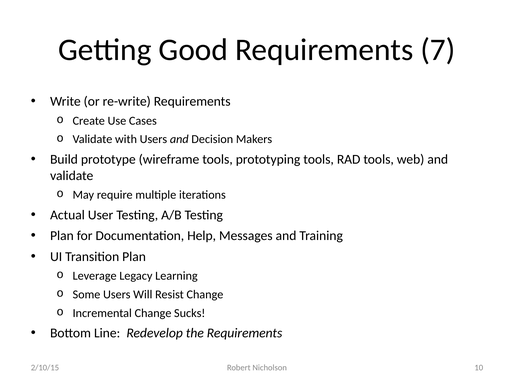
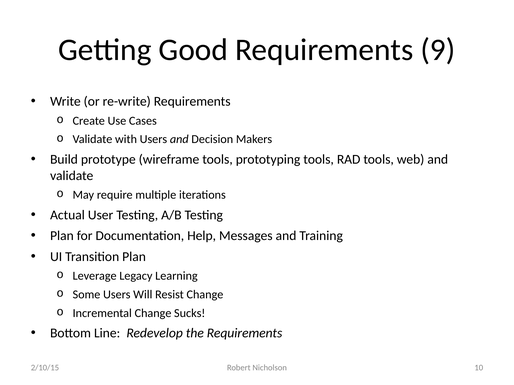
7: 7 -> 9
